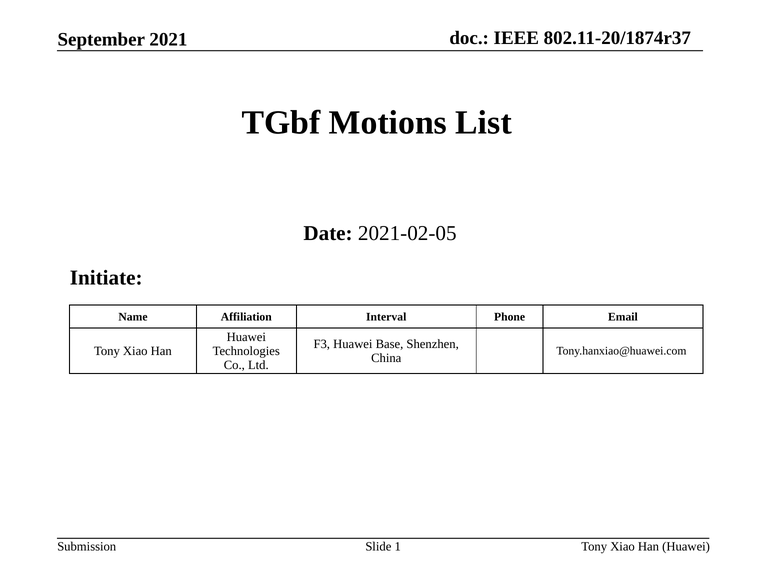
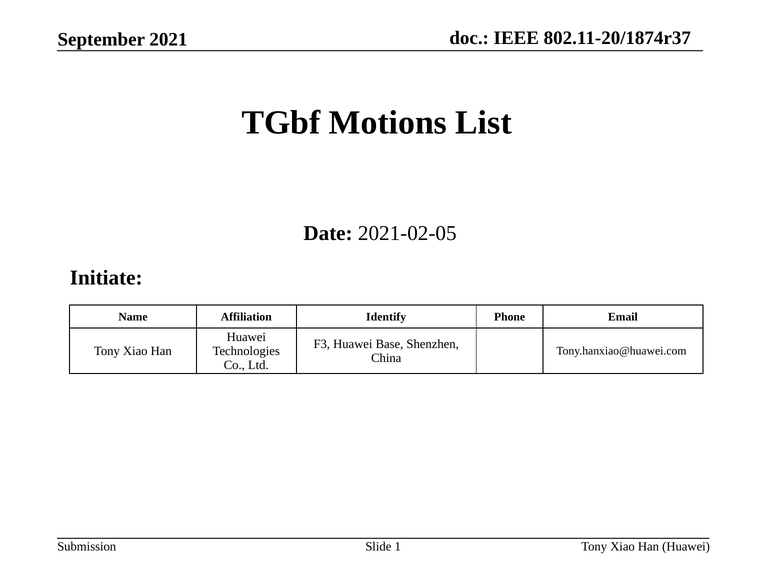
Interval: Interval -> Identify
